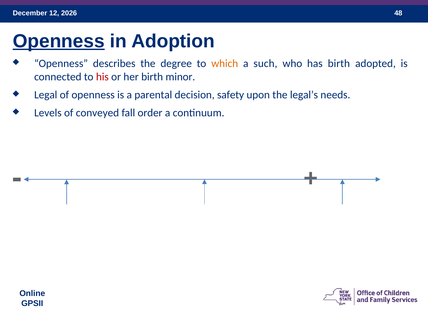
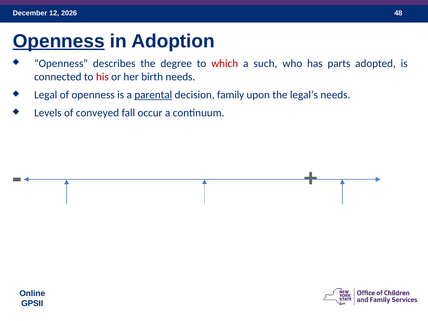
which colour: orange -> red
has birth: birth -> parts
birth minor: minor -> needs
parental underline: none -> present
safety: safety -> family
order: order -> occur
